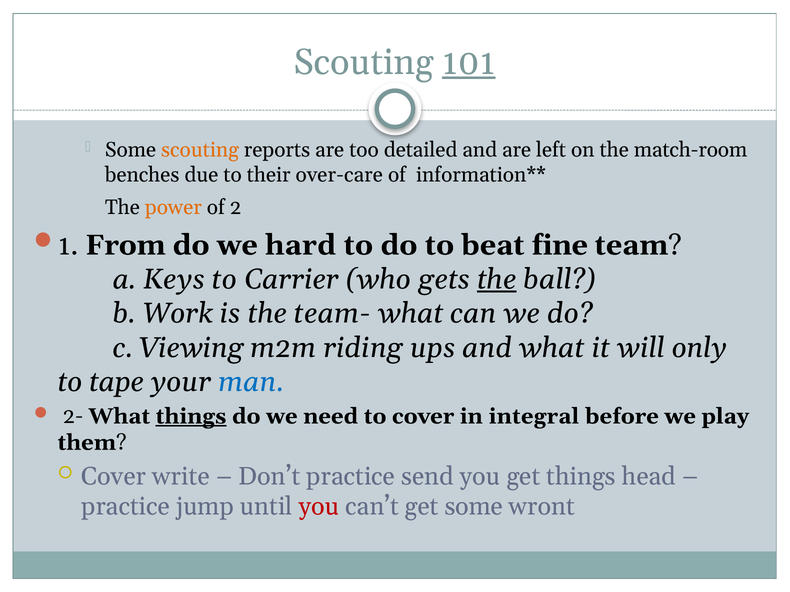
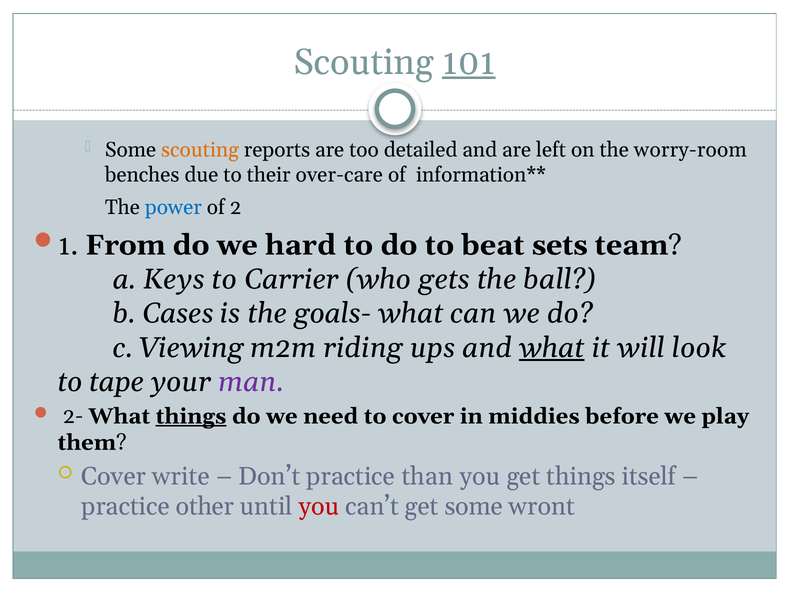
match-room: match-room -> worry-room
power colour: orange -> blue
fine: fine -> sets
the at (497, 280) underline: present -> none
Work: Work -> Cases
team-: team- -> goals-
what at (552, 348) underline: none -> present
only: only -> look
man colour: blue -> purple
integral: integral -> middies
send: send -> than
head: head -> itself
jump: jump -> other
